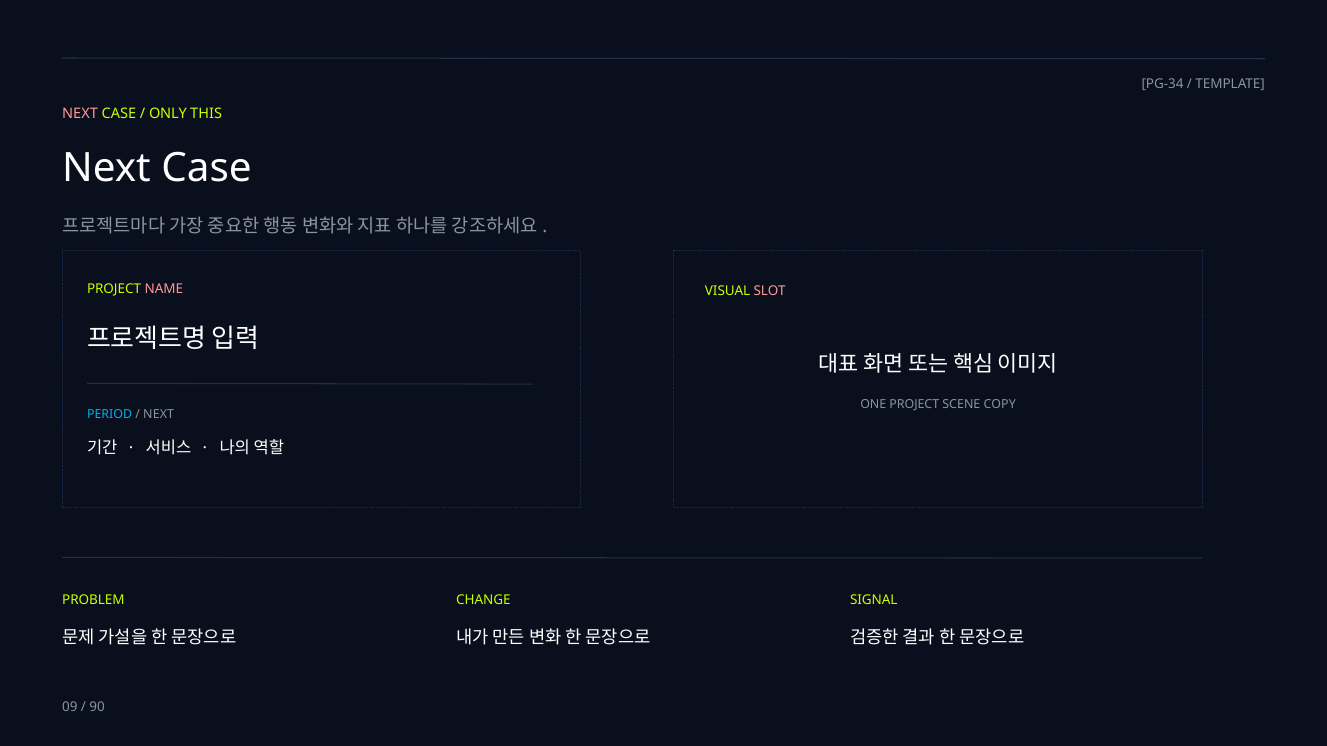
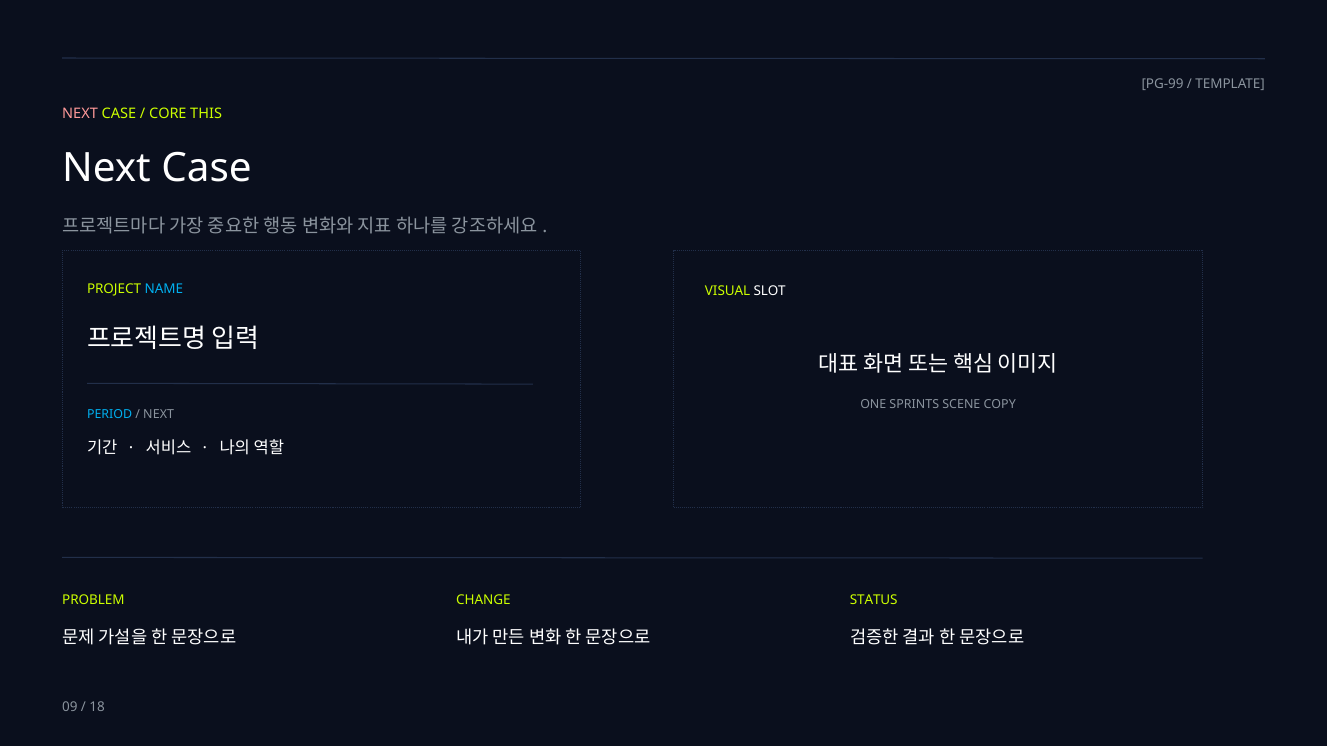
PG-34: PG-34 -> PG-99
ONLY: ONLY -> CORE
NAME colour: pink -> light blue
SLOT colour: pink -> white
ONE PROJECT: PROJECT -> SPRINTS
SIGNAL: SIGNAL -> STATUS
90: 90 -> 18
